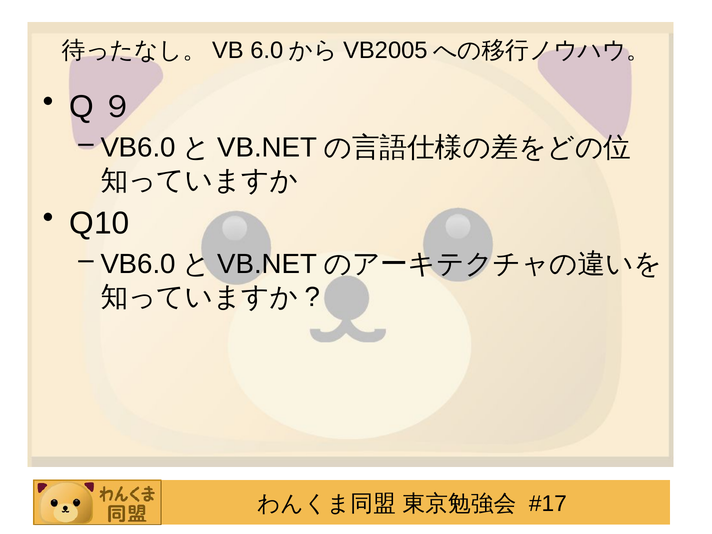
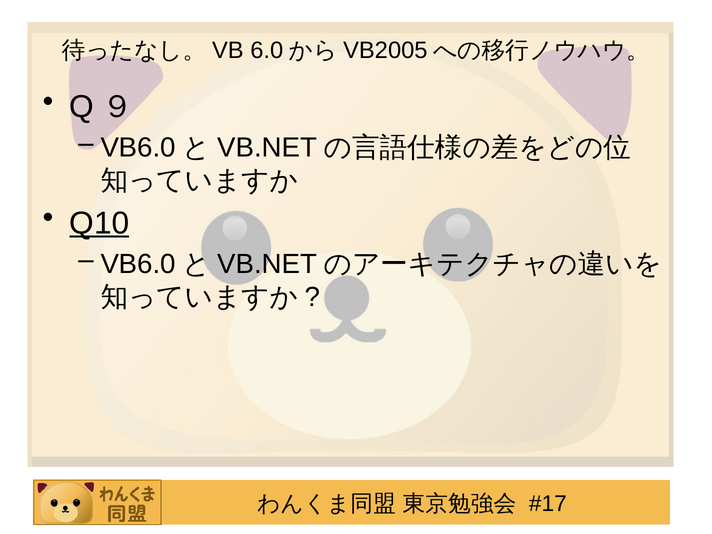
Q10 underline: none -> present
